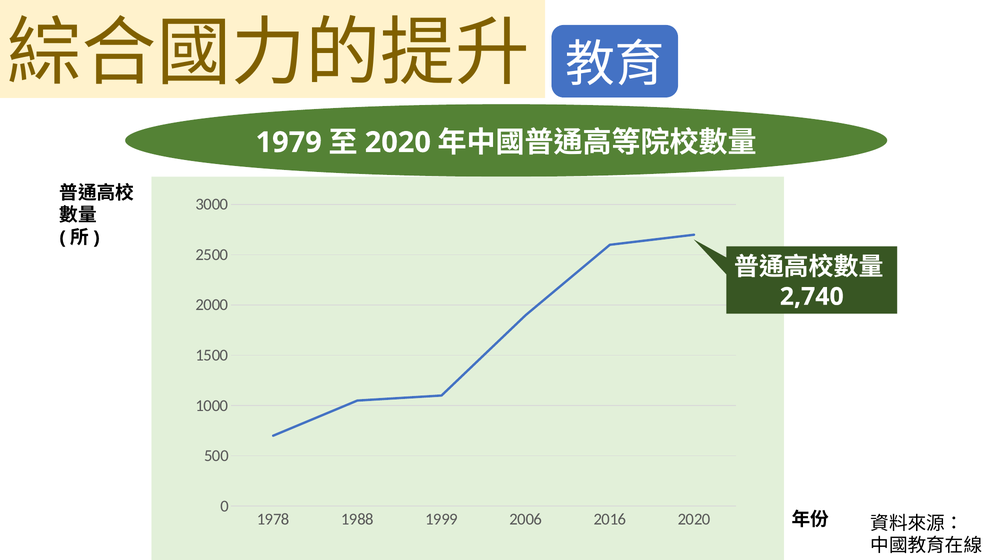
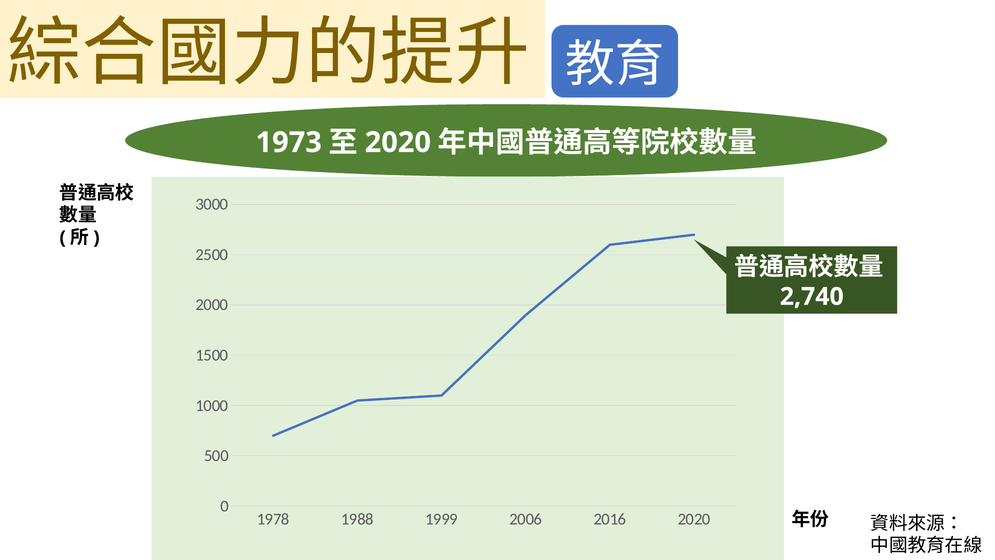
1979: 1979 -> 1973
